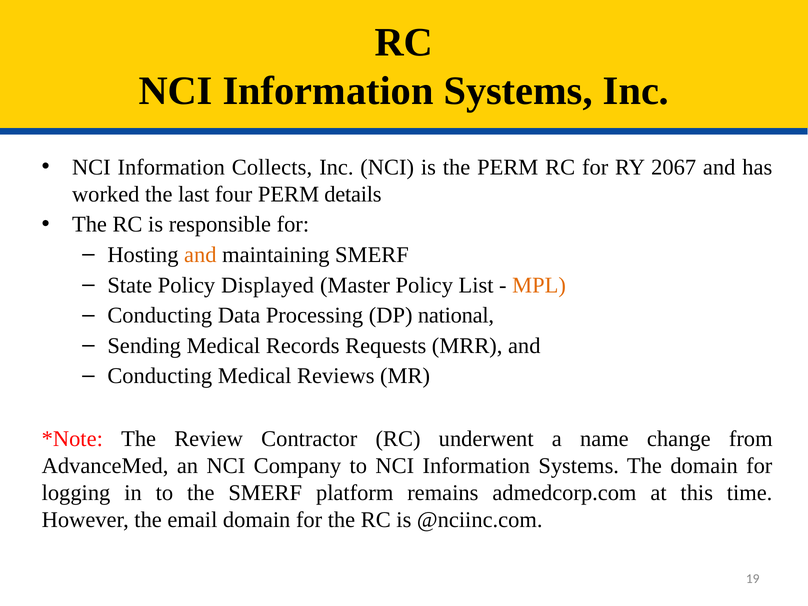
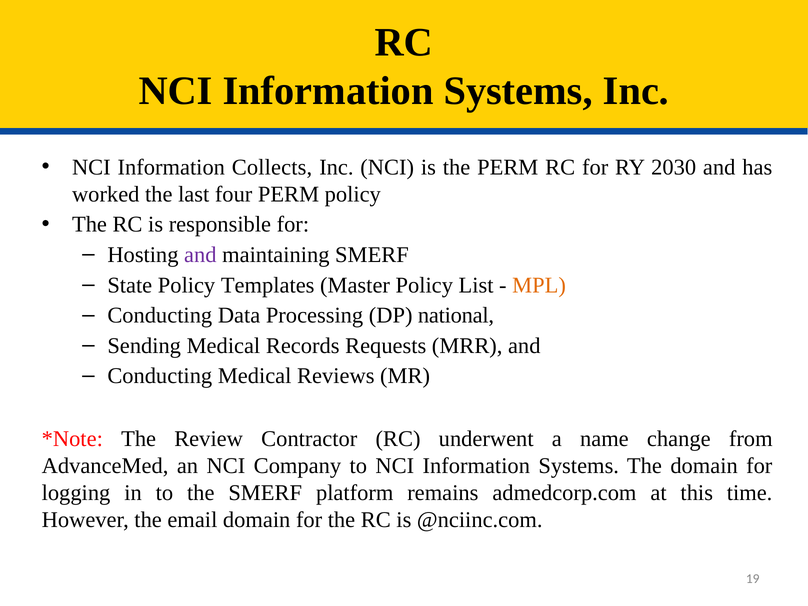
2067: 2067 -> 2030
PERM details: details -> policy
and at (200, 255) colour: orange -> purple
Displayed: Displayed -> Templates
